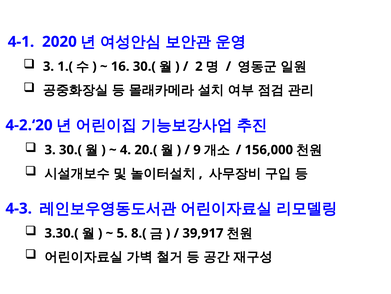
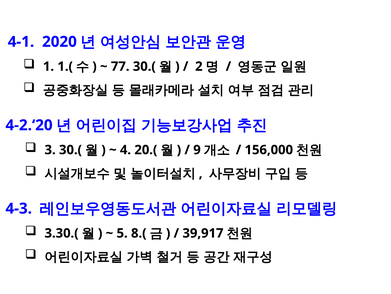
3 at (48, 66): 3 -> 1
16: 16 -> 77
